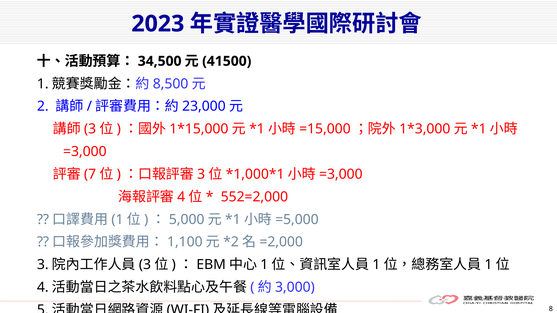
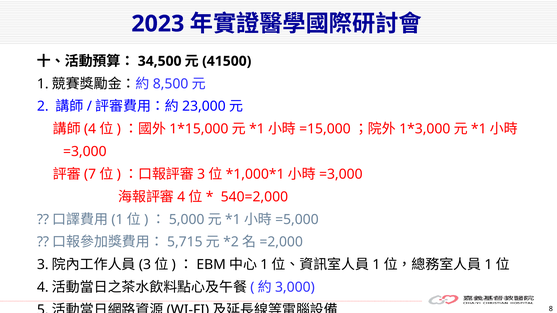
3 at (90, 129): 3 -> 4
552=2,000: 552=2,000 -> 540=2,000
1,100: 1,100 -> 5,715
